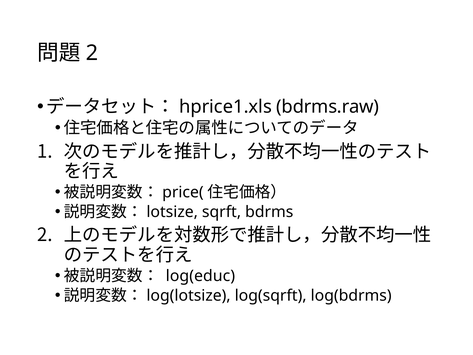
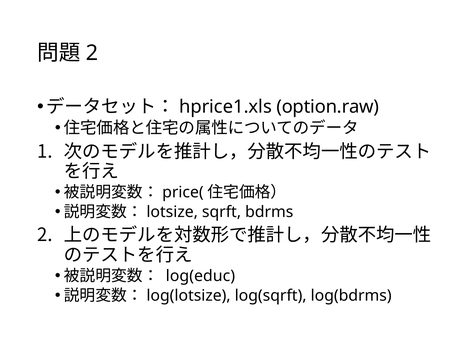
bdrms.raw: bdrms.raw -> option.raw
